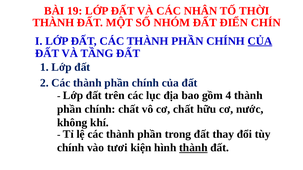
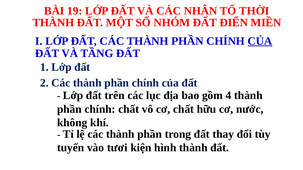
CHÍN: CHÍN -> MIỀN
chính at (71, 148): chính -> tuyến
thành at (193, 148) underline: present -> none
